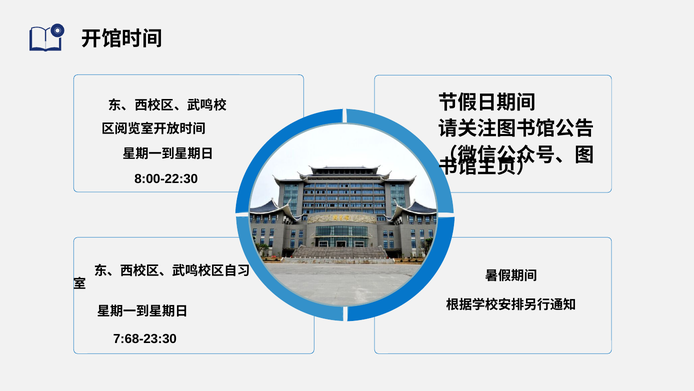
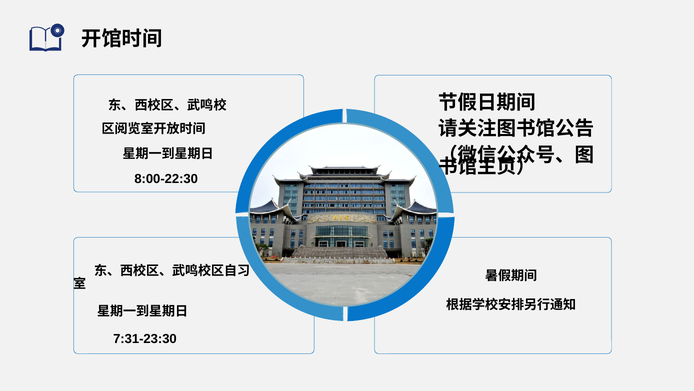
7:68-23:30: 7:68-23:30 -> 7:31-23:30
